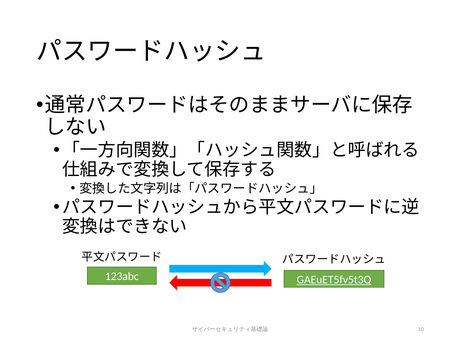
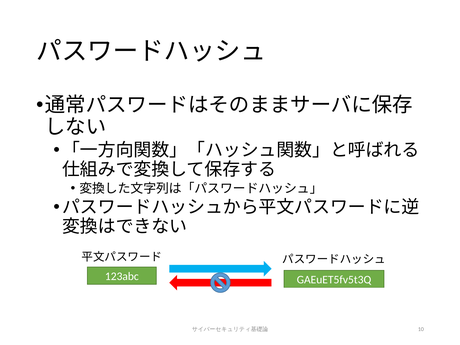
GAEuET5fv5t3Q underline: present -> none
